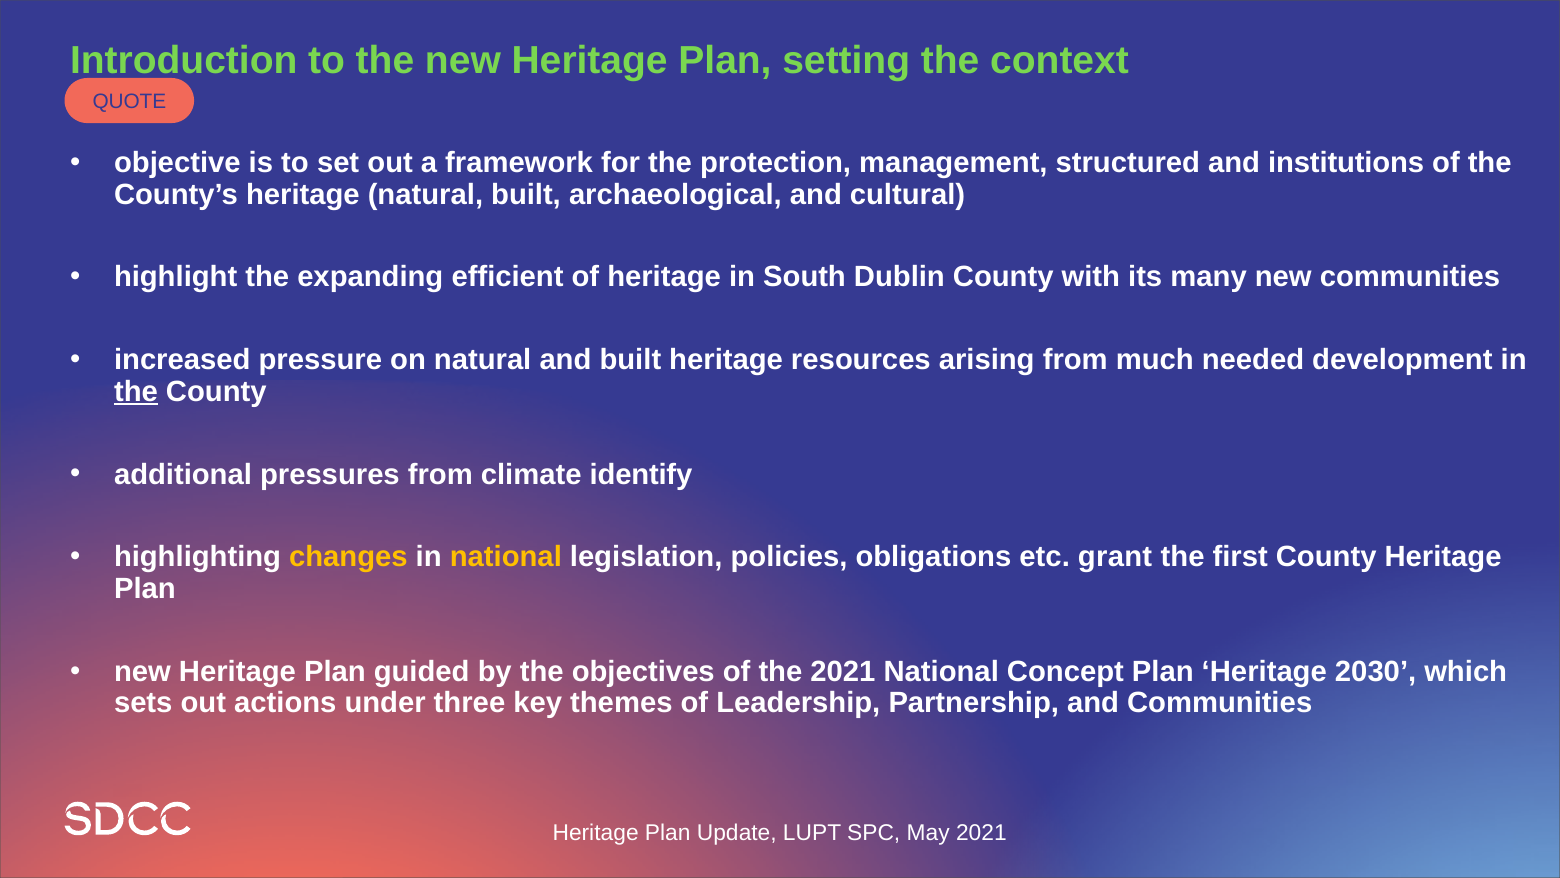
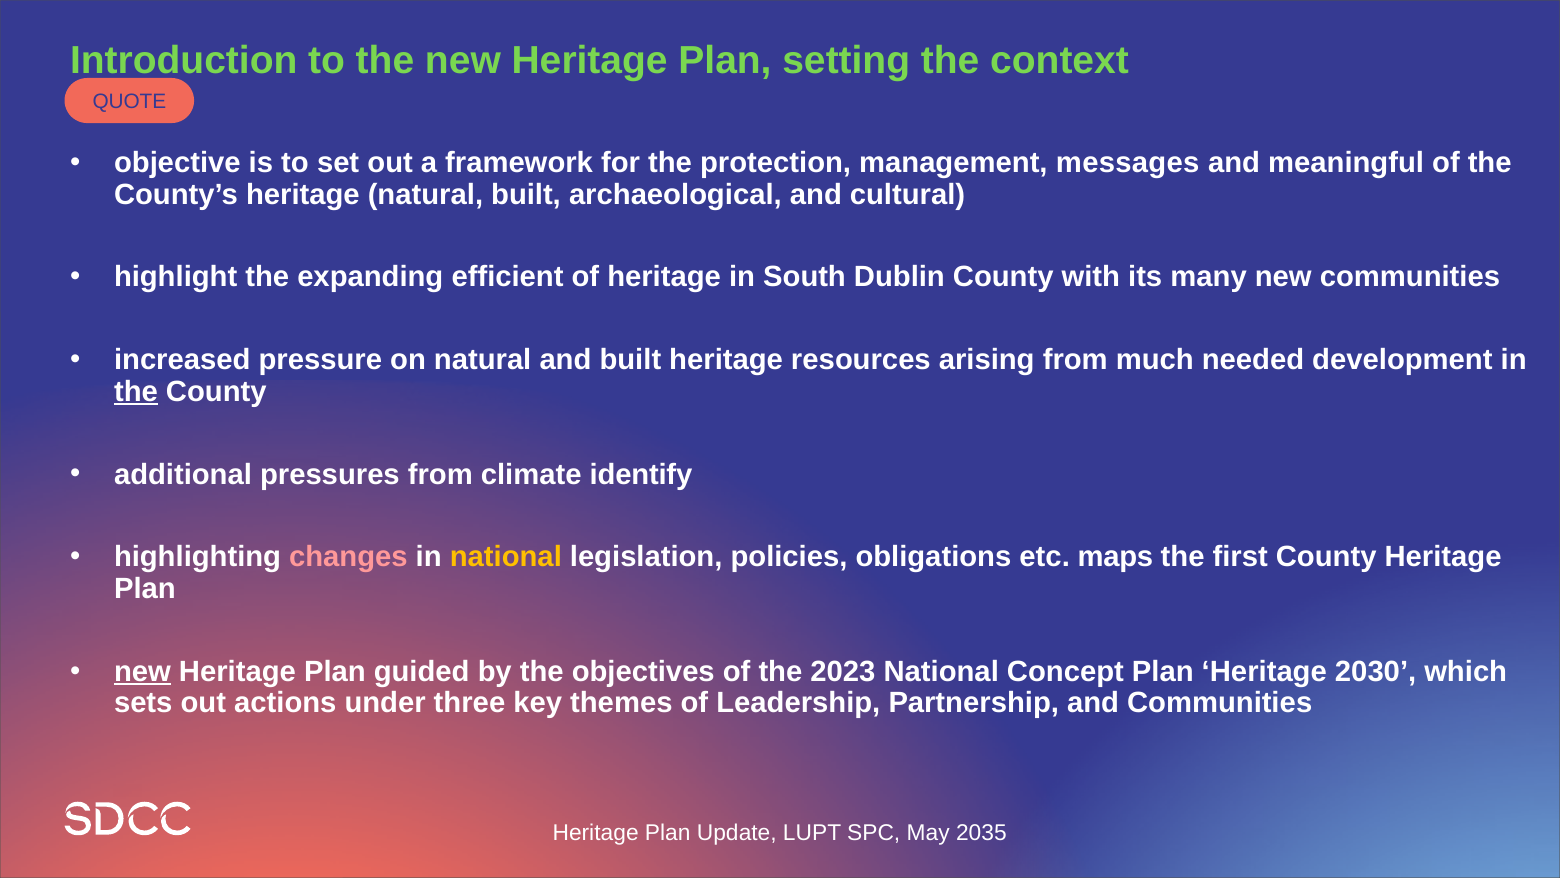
structured: structured -> messages
institutions: institutions -> meaningful
changes colour: yellow -> pink
grant: grant -> maps
new at (143, 671) underline: none -> present
the 2021: 2021 -> 2023
May 2021: 2021 -> 2035
